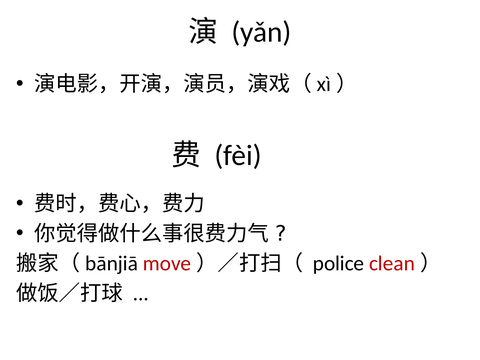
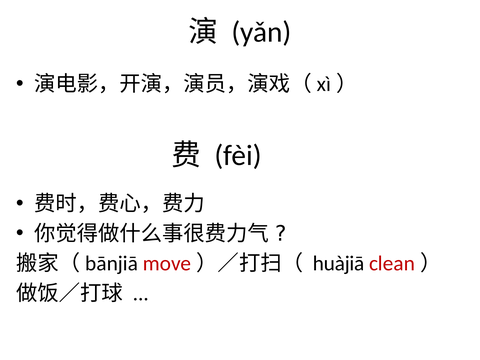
police: police -> huàjiā
